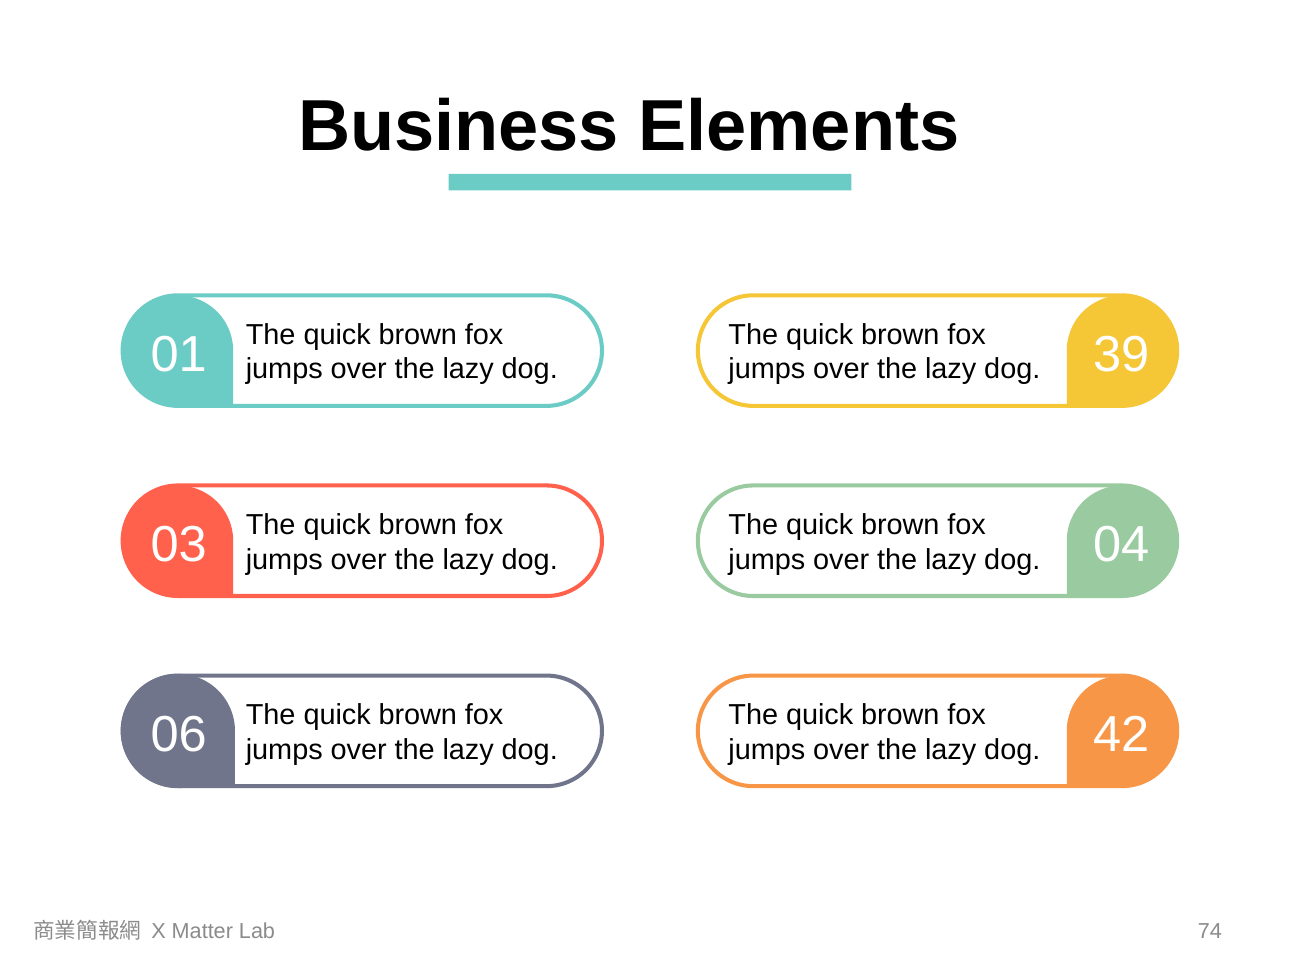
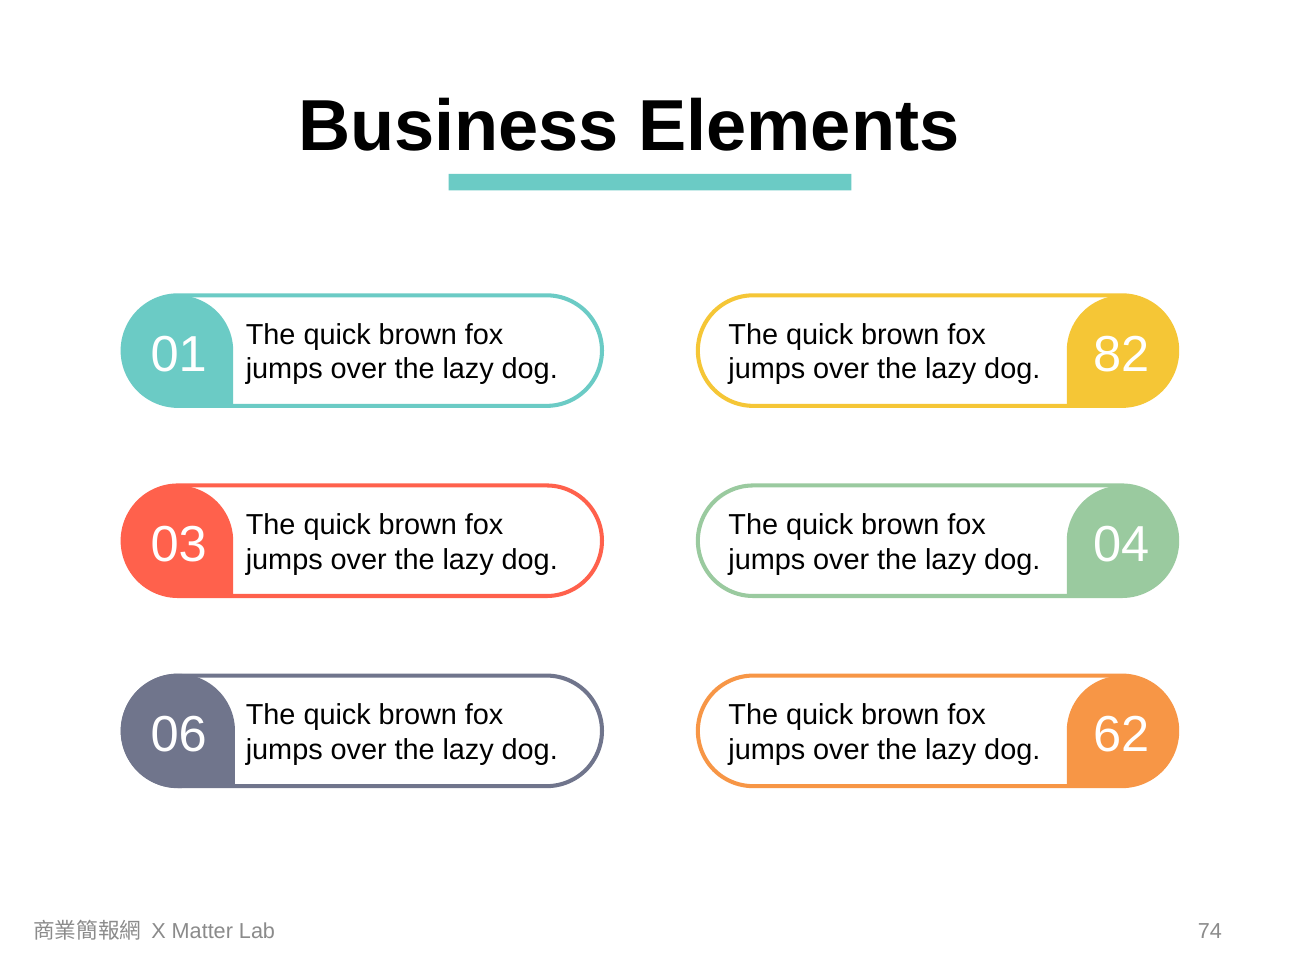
39: 39 -> 82
42: 42 -> 62
